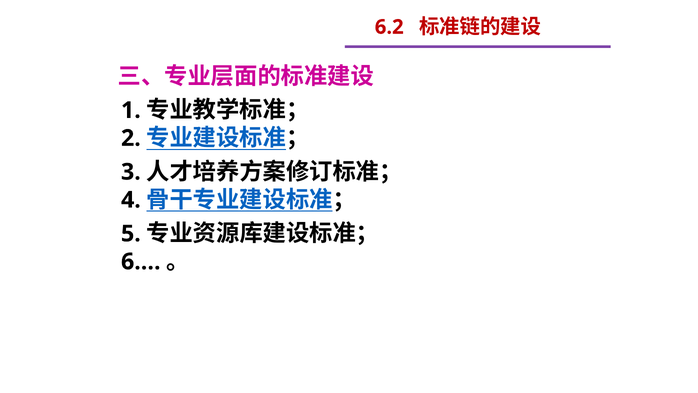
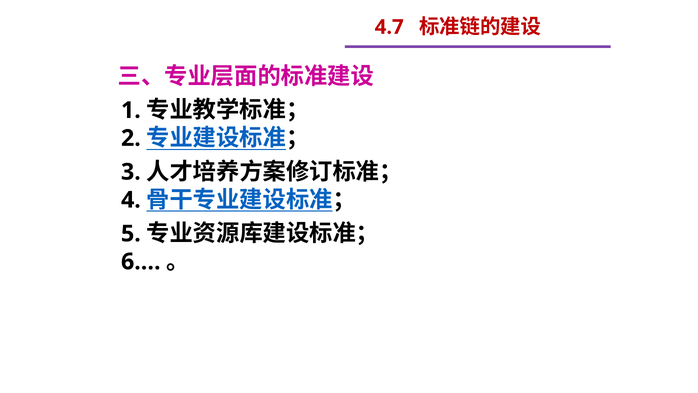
6.2: 6.2 -> 4.7
